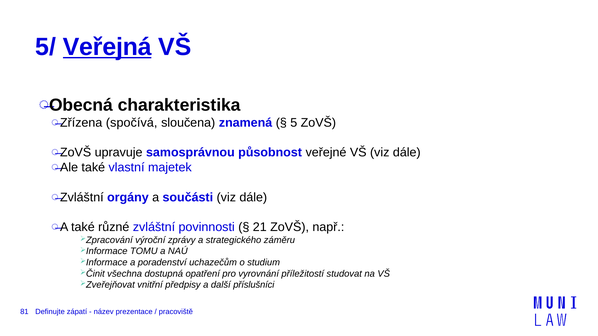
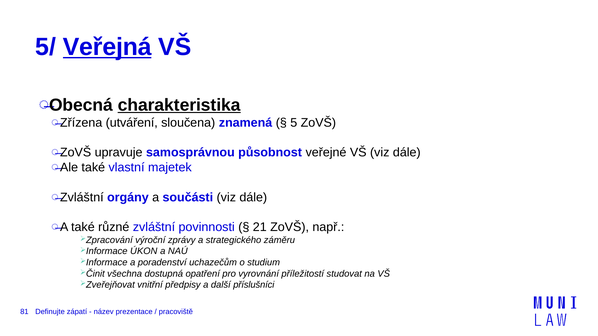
charakteristika underline: none -> present
spočívá: spočívá -> utváření
TOMU: TOMU -> ÚKON
